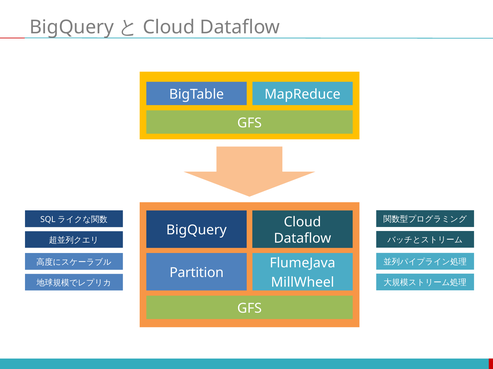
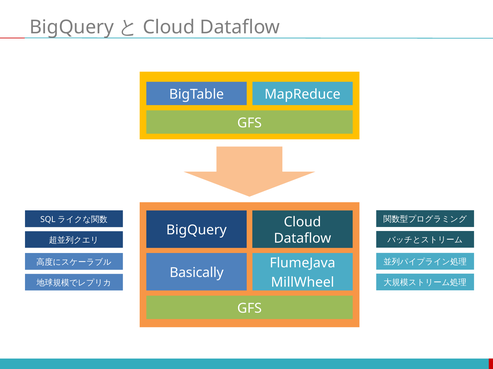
Partition: Partition -> Basically
